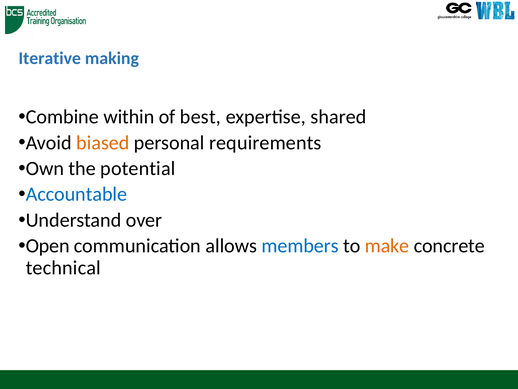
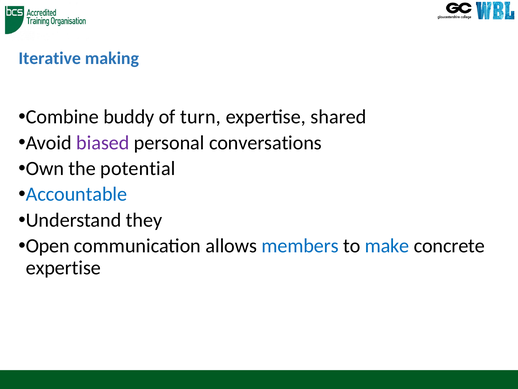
within: within -> buddy
best: best -> turn
biased colour: orange -> purple
requirements: requirements -> conversations
over: over -> they
make colour: orange -> blue
technical at (63, 267): technical -> expertise
